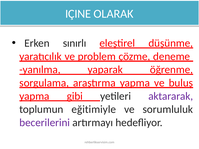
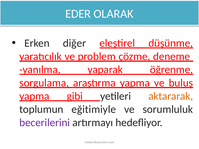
IÇINE: IÇINE -> EDER
sınırlı: sınırlı -> diğer
aktararak colour: purple -> orange
